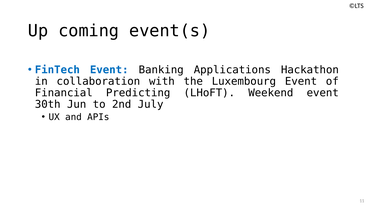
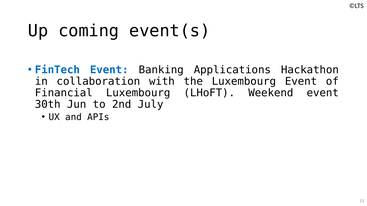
Financial Predicting: Predicting -> Luxembourg
